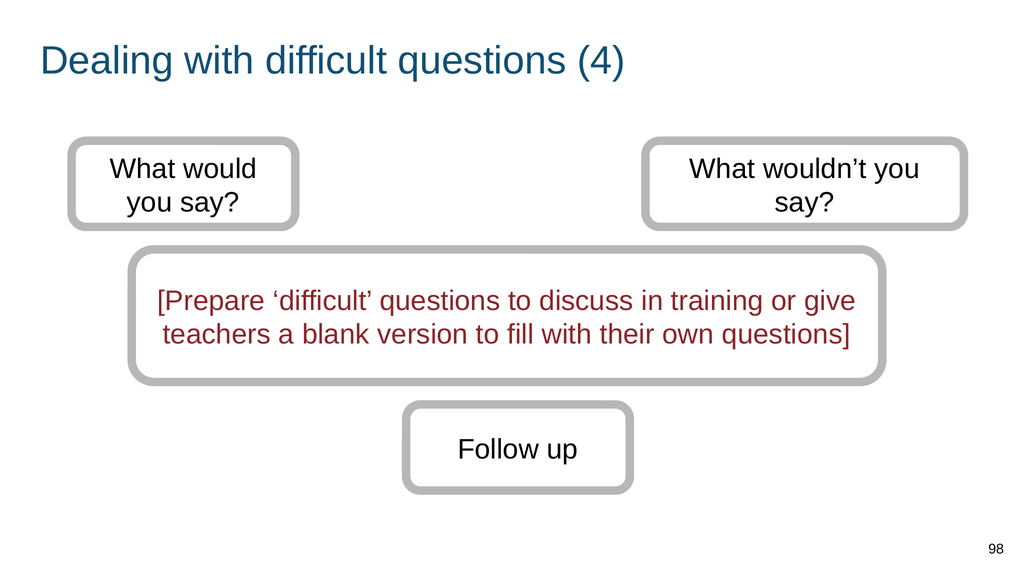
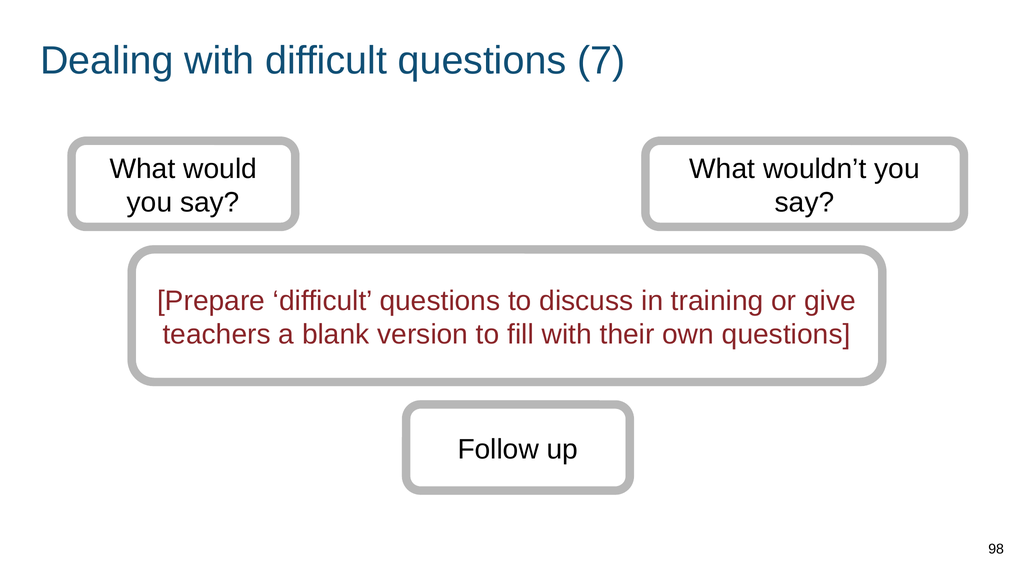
4: 4 -> 7
